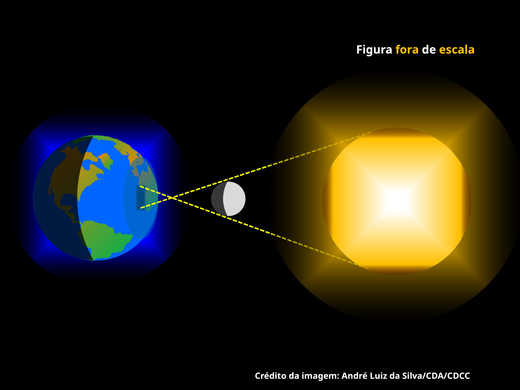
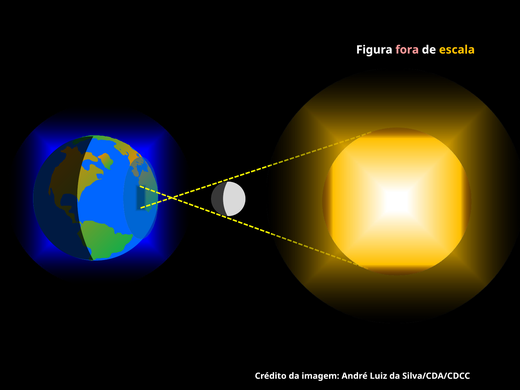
fora colour: yellow -> pink
